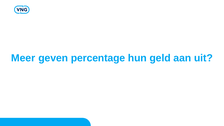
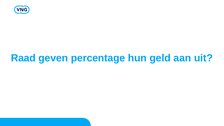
Meer: Meer -> Raad
